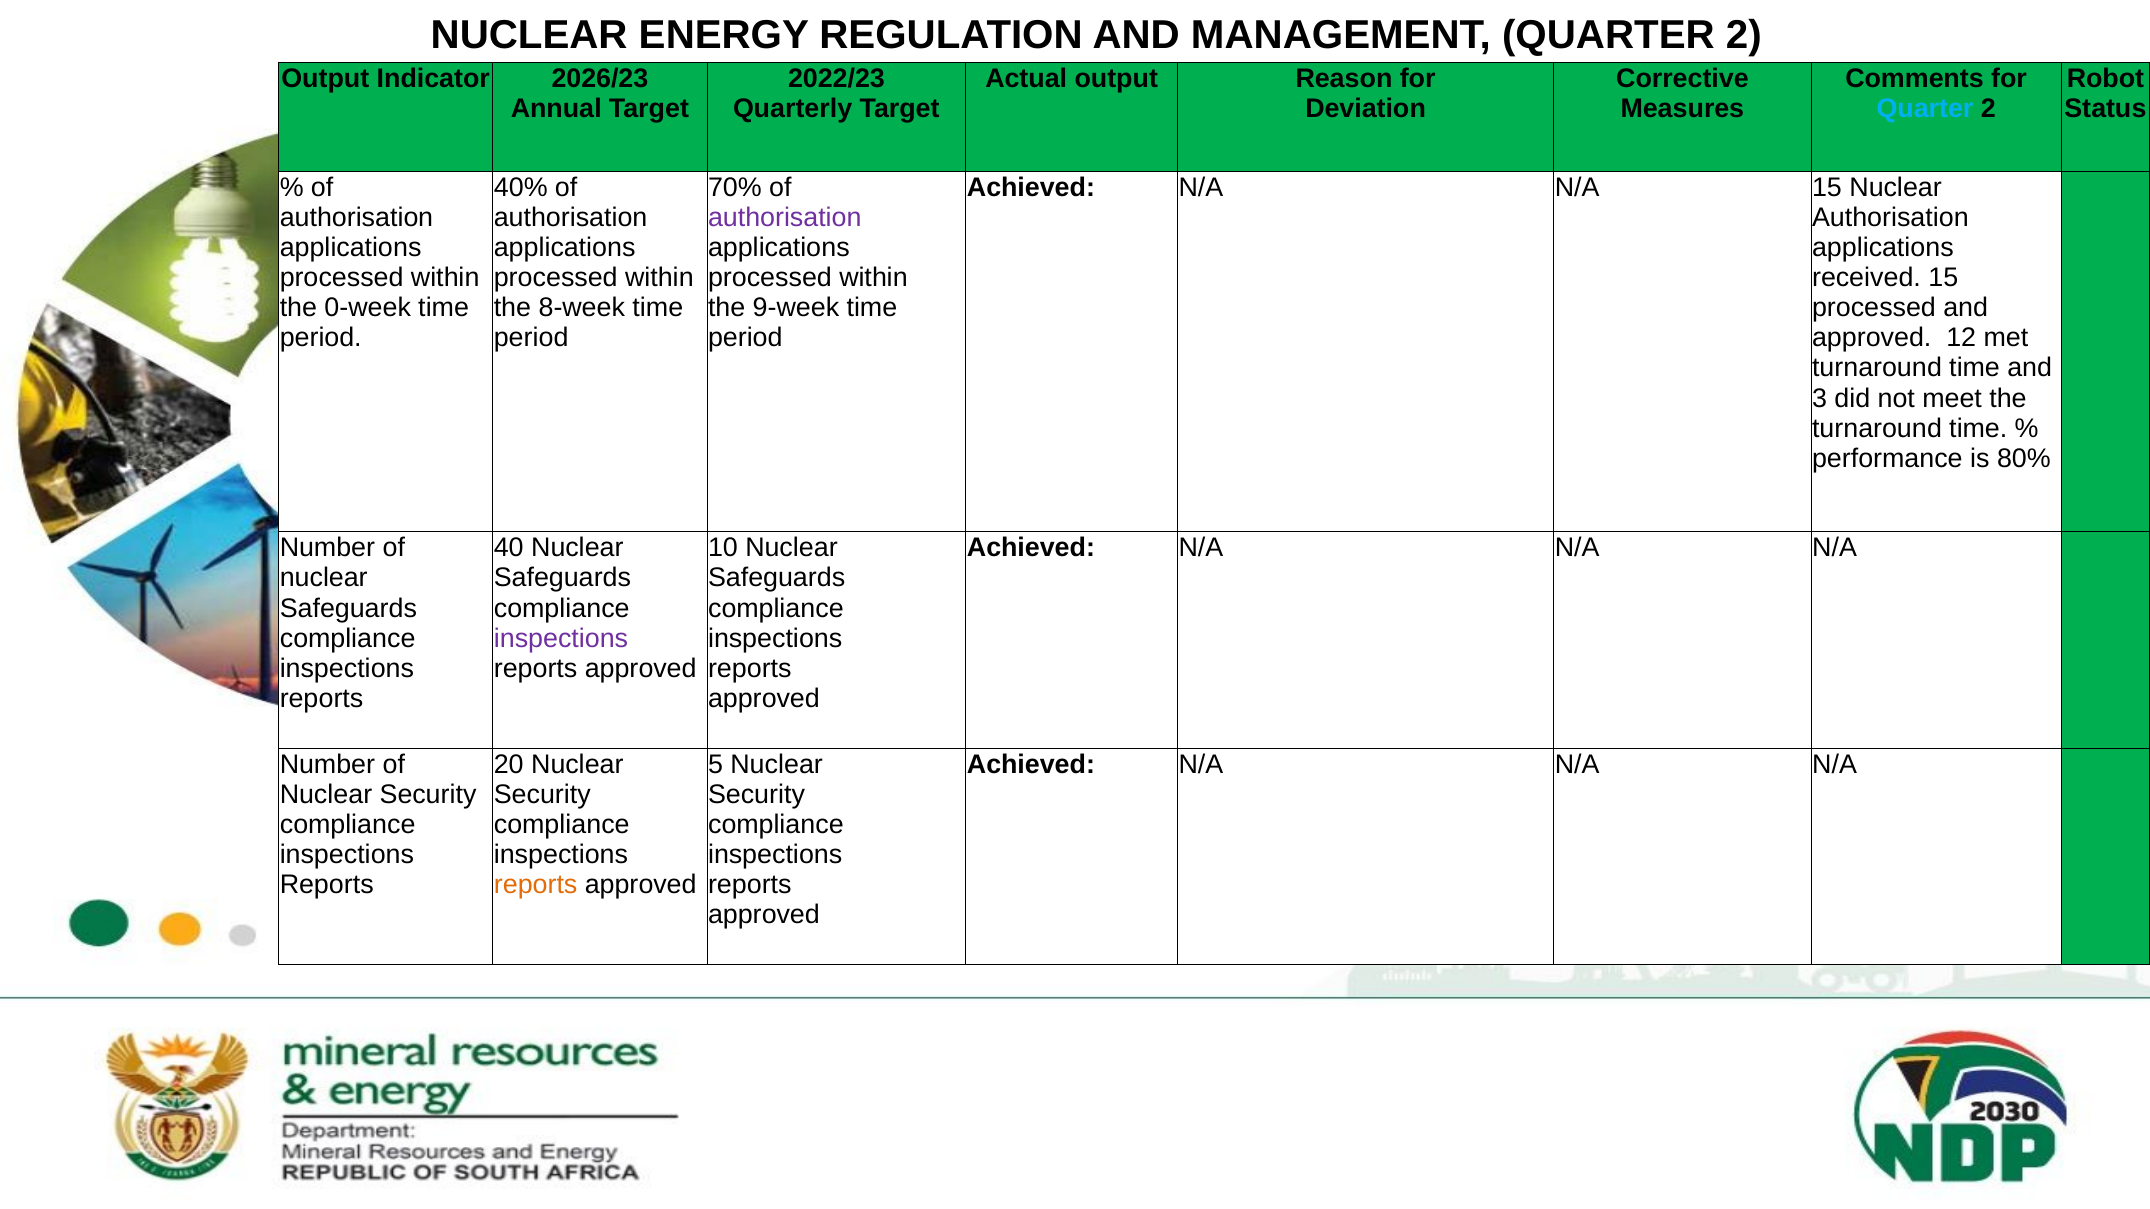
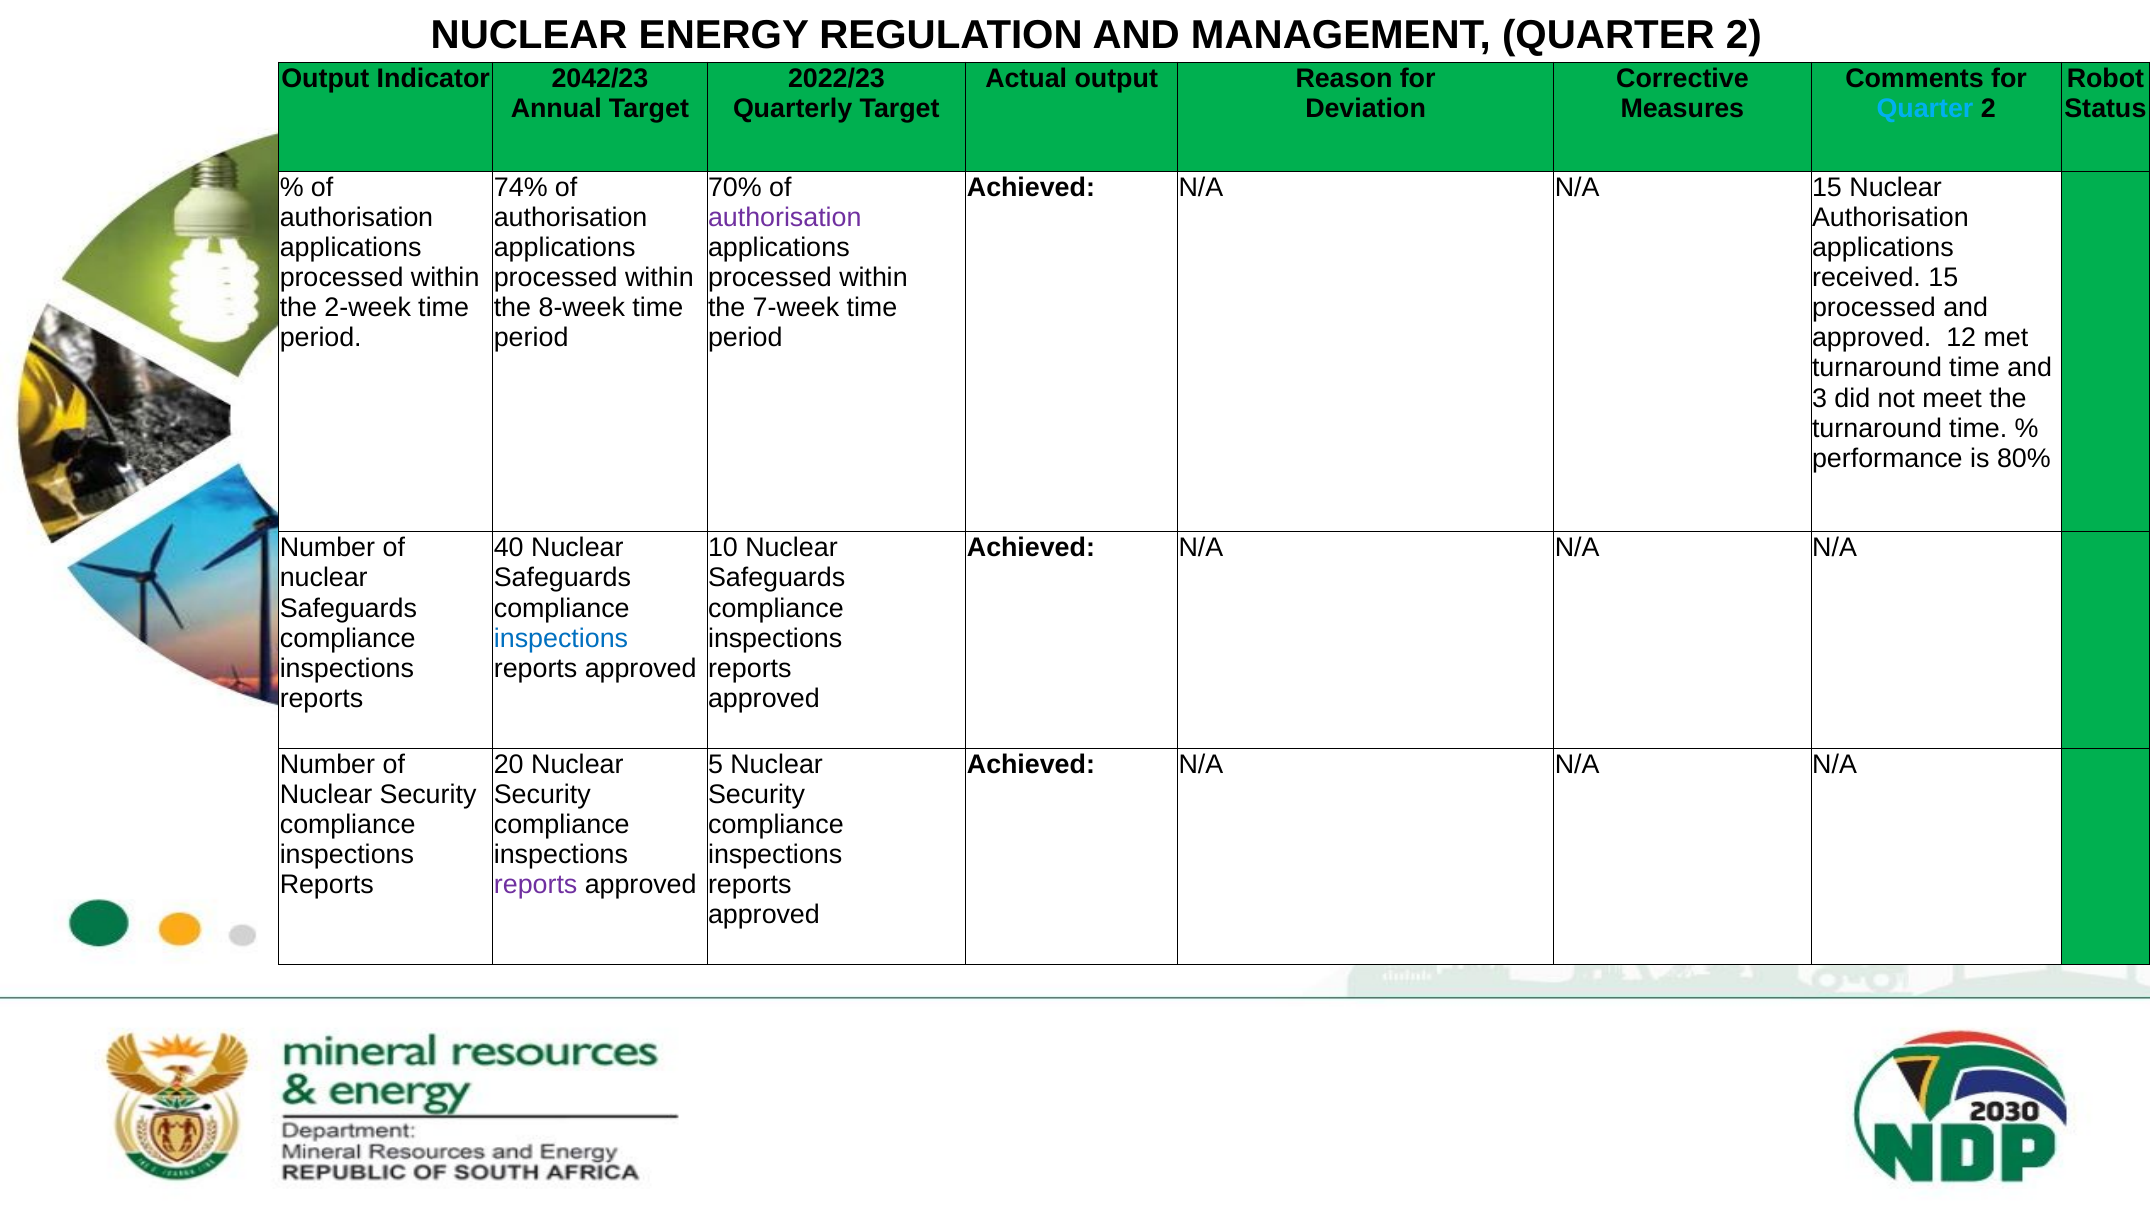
2026/23: 2026/23 -> 2042/23
40%: 40% -> 74%
0-week: 0-week -> 2-week
9-week: 9-week -> 7-week
inspections at (561, 638) colour: purple -> blue
reports at (536, 885) colour: orange -> purple
